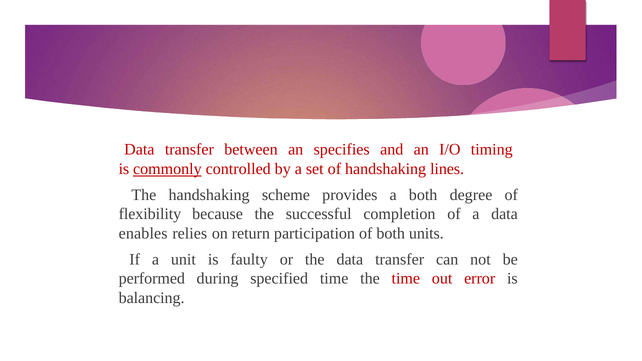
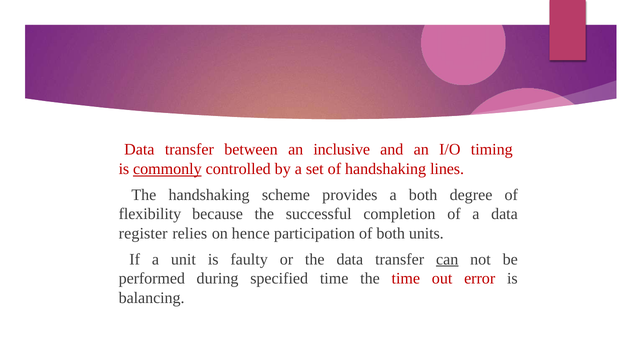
specifies: specifies -> inclusive
enables: enables -> register
return: return -> hence
can underline: none -> present
